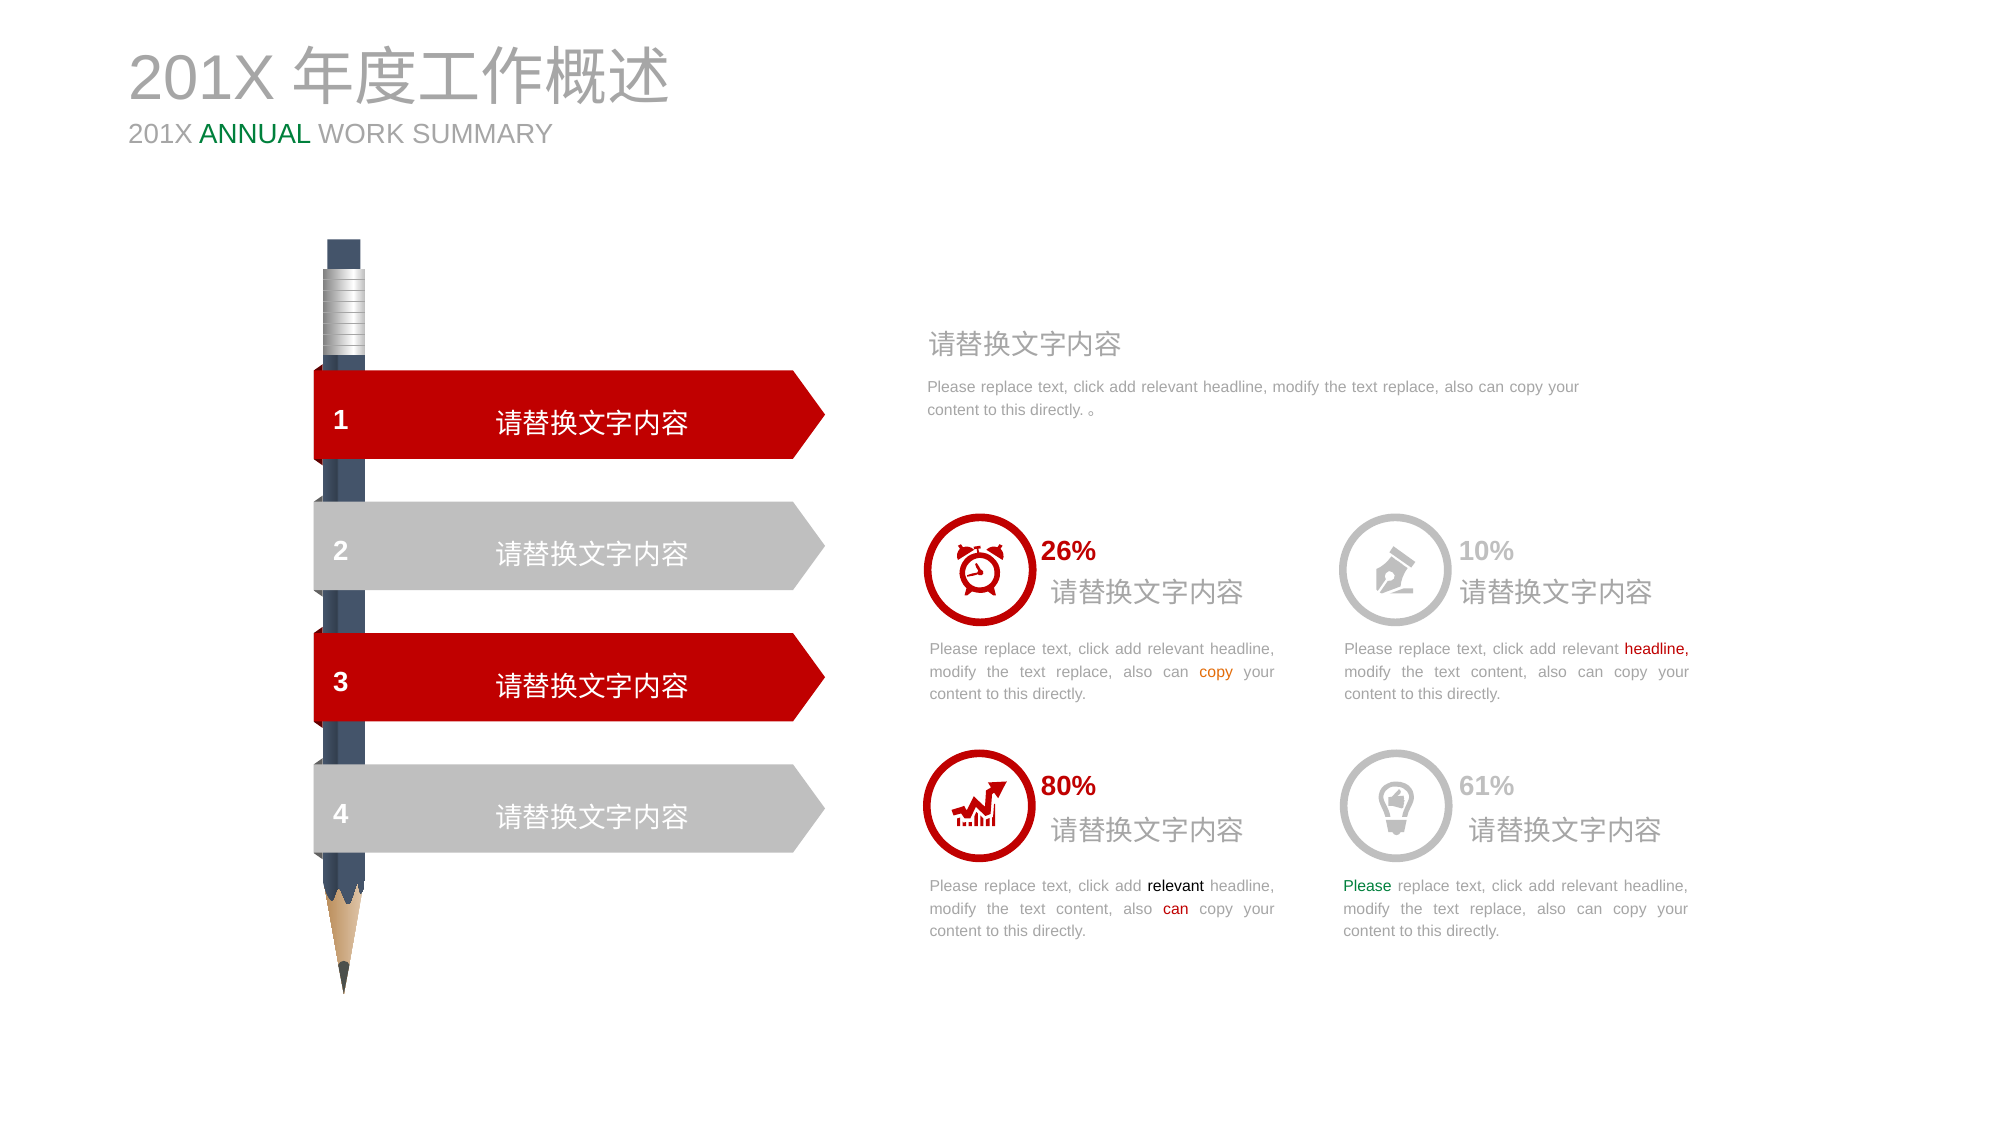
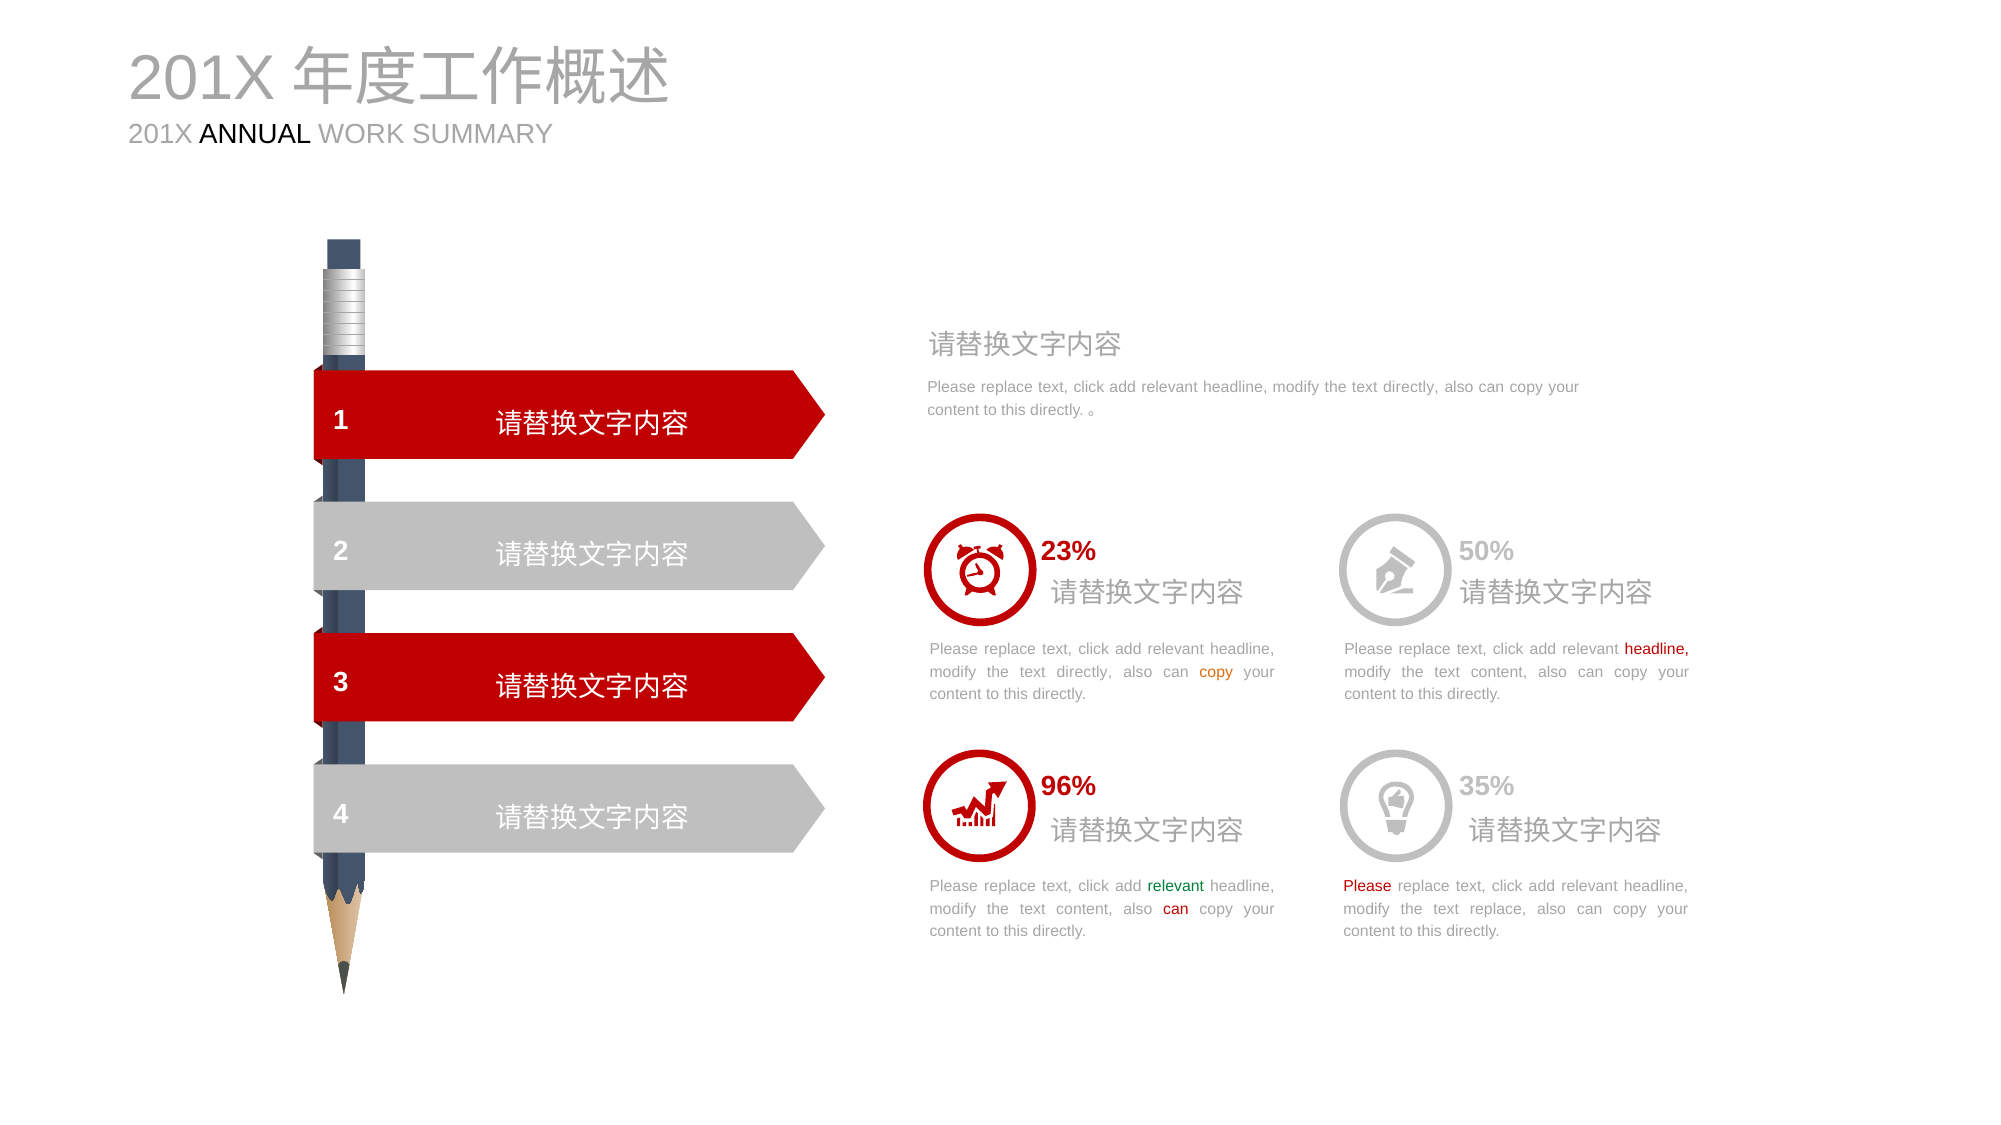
ANNUAL colour: green -> black
replace at (1411, 388): replace -> directly
26%: 26% -> 23%
10%: 10% -> 50%
replace at (1084, 672): replace -> directly
80%: 80% -> 96%
61%: 61% -> 35%
relevant at (1176, 887) colour: black -> green
Please at (1367, 887) colour: green -> red
